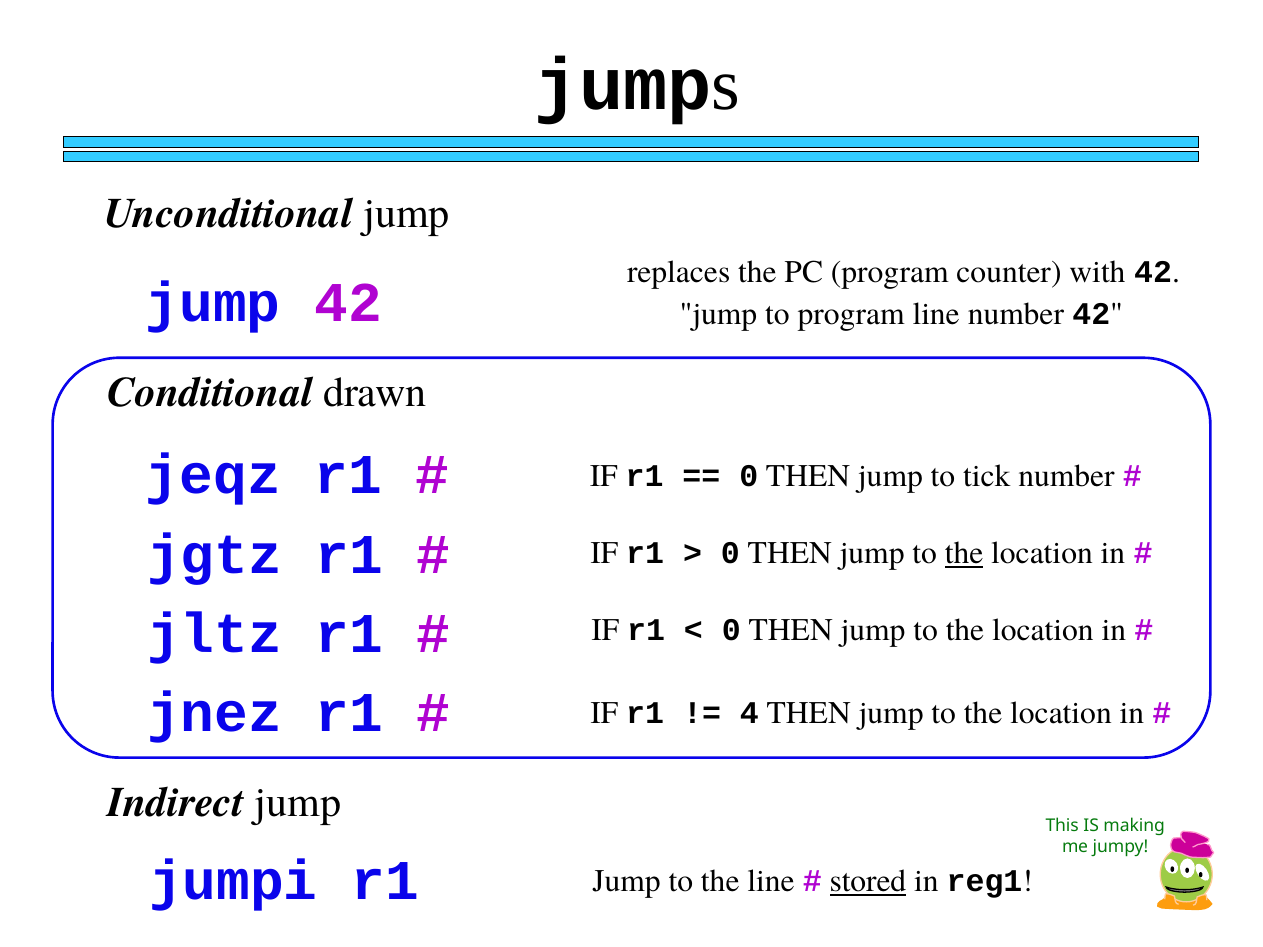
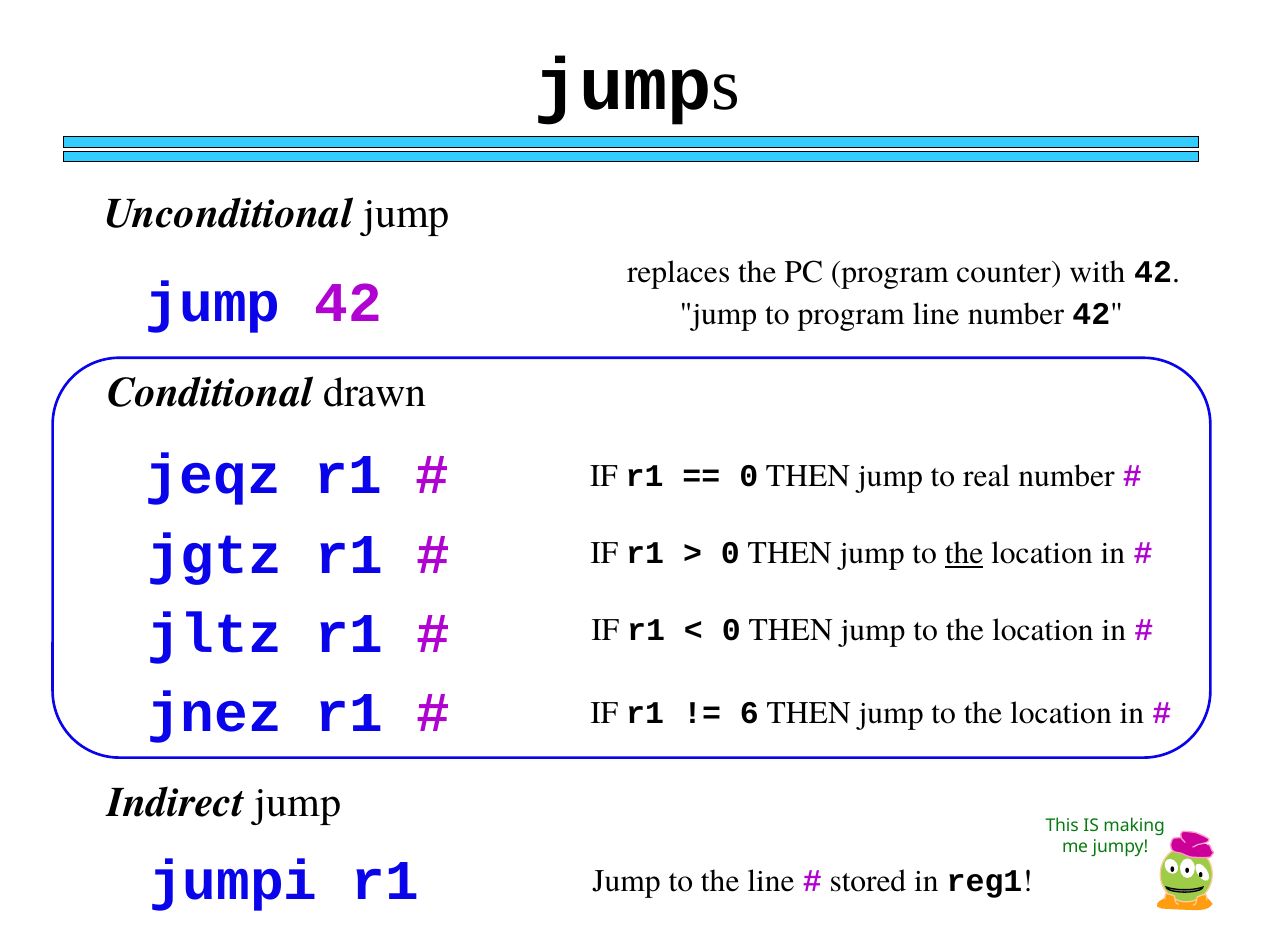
tick: tick -> real
4: 4 -> 6
stored underline: present -> none
